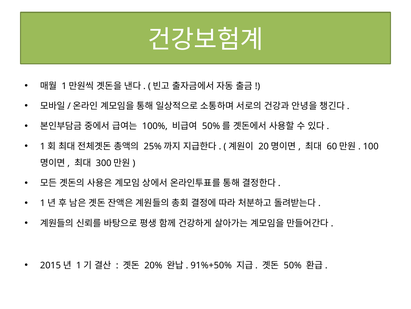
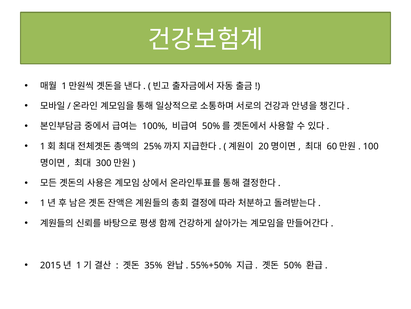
20%: 20% -> 35%
91%+50%: 91%+50% -> 55%+50%
